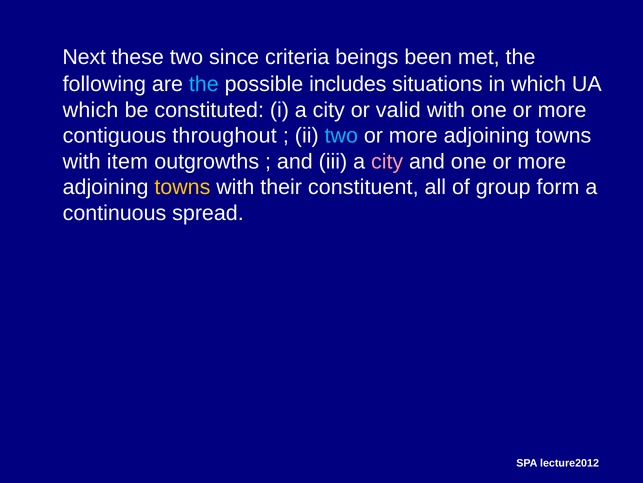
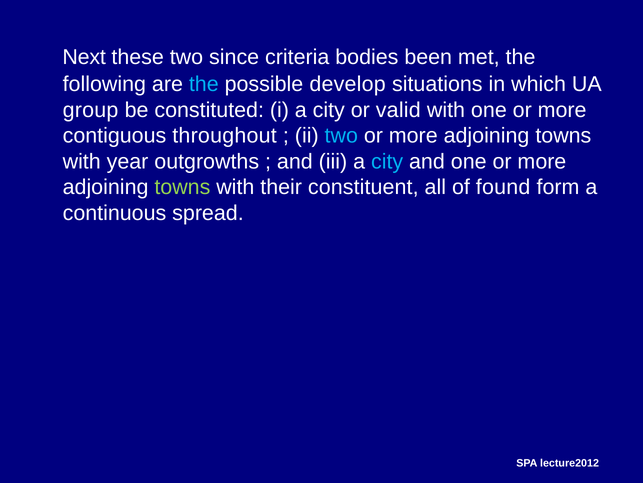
beings: beings -> bodies
includes: includes -> develop
which at (91, 110): which -> group
item: item -> year
city at (387, 161) colour: pink -> light blue
towns at (182, 187) colour: yellow -> light green
group: group -> found
